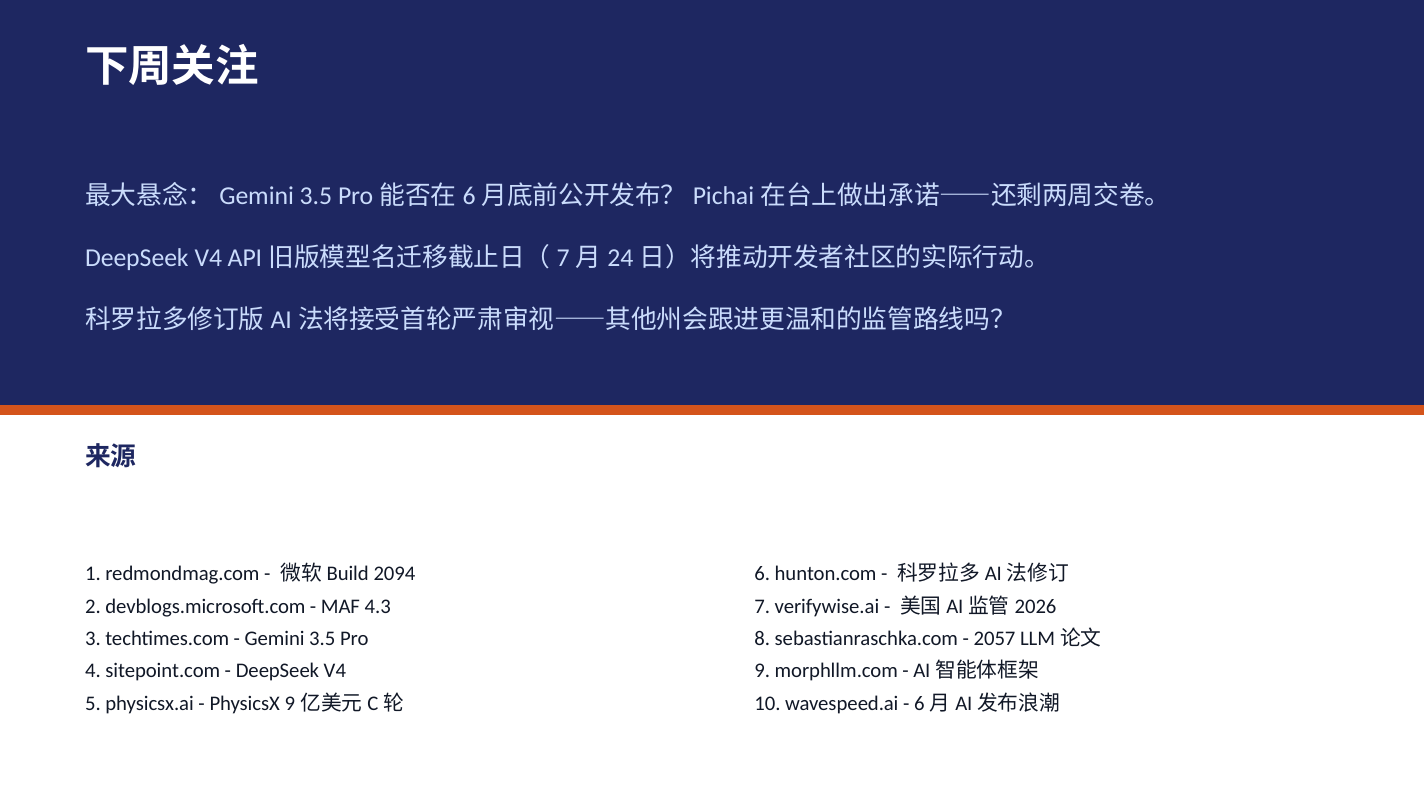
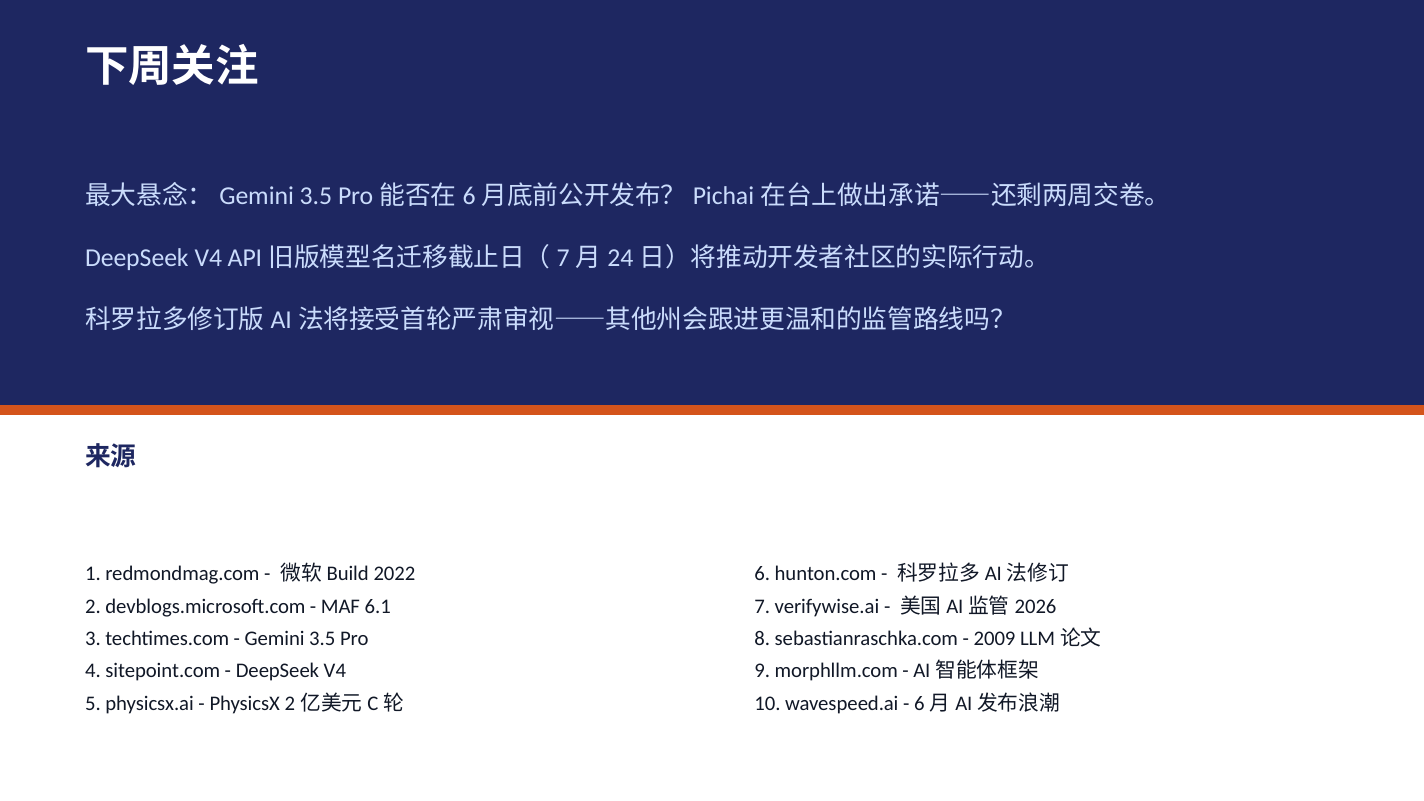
2094: 2094 -> 2022
4.3: 4.3 -> 6.1
2057: 2057 -> 2009
PhysicsX 9: 9 -> 2
